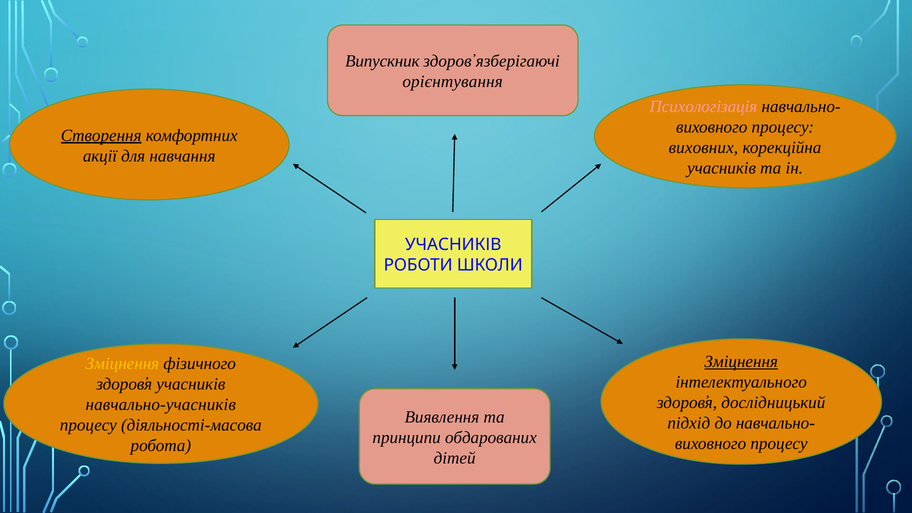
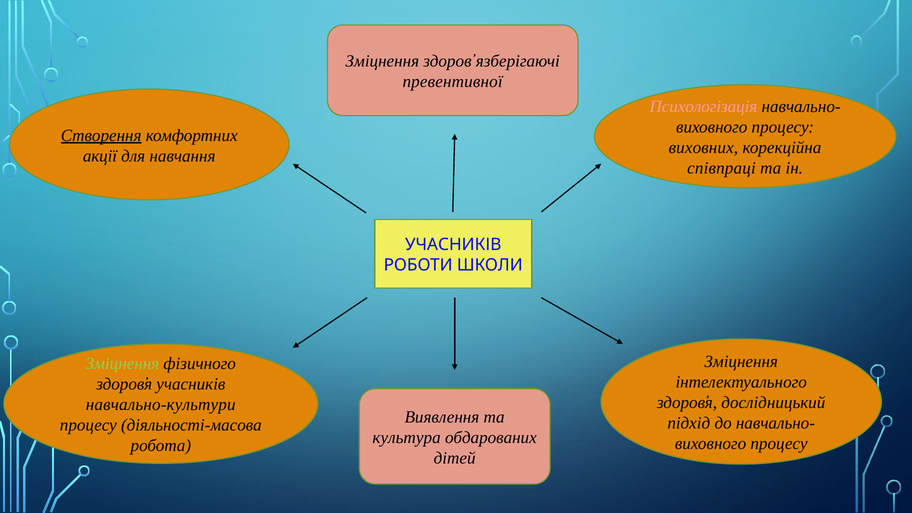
Випускник at (382, 61): Випускник -> Зміцнення
орієнтування: орієнтування -> превентивної
учасників at (722, 168): учасників -> співпраці
Зміцнення at (741, 362) underline: present -> none
Зміцнення at (122, 364) colour: yellow -> light green
навчально-учасників: навчально-учасників -> навчально-культури
принципи: принципи -> культура
